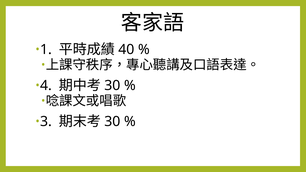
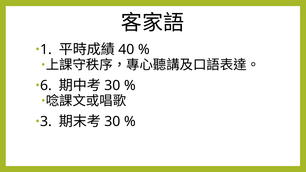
4: 4 -> 6
